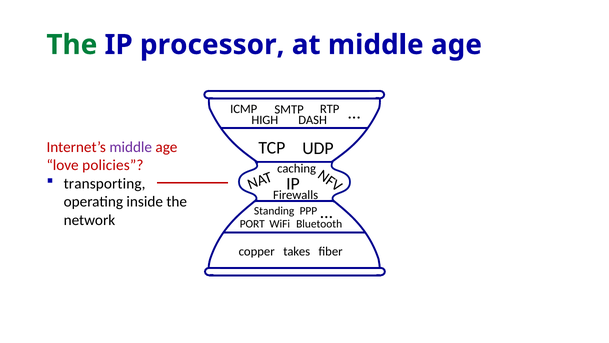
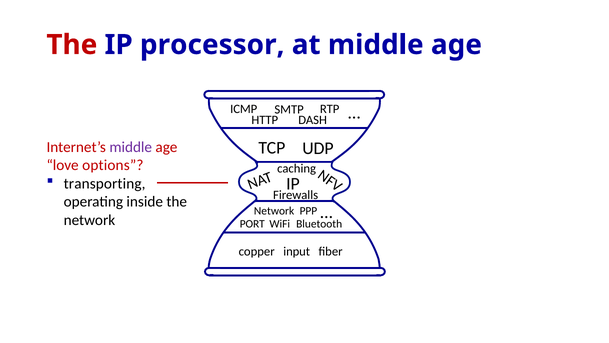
The at (72, 45) colour: green -> red
HIGH: HIGH -> HTTP
policies: policies -> options
Standing at (274, 211): Standing -> Network
takes: takes -> input
